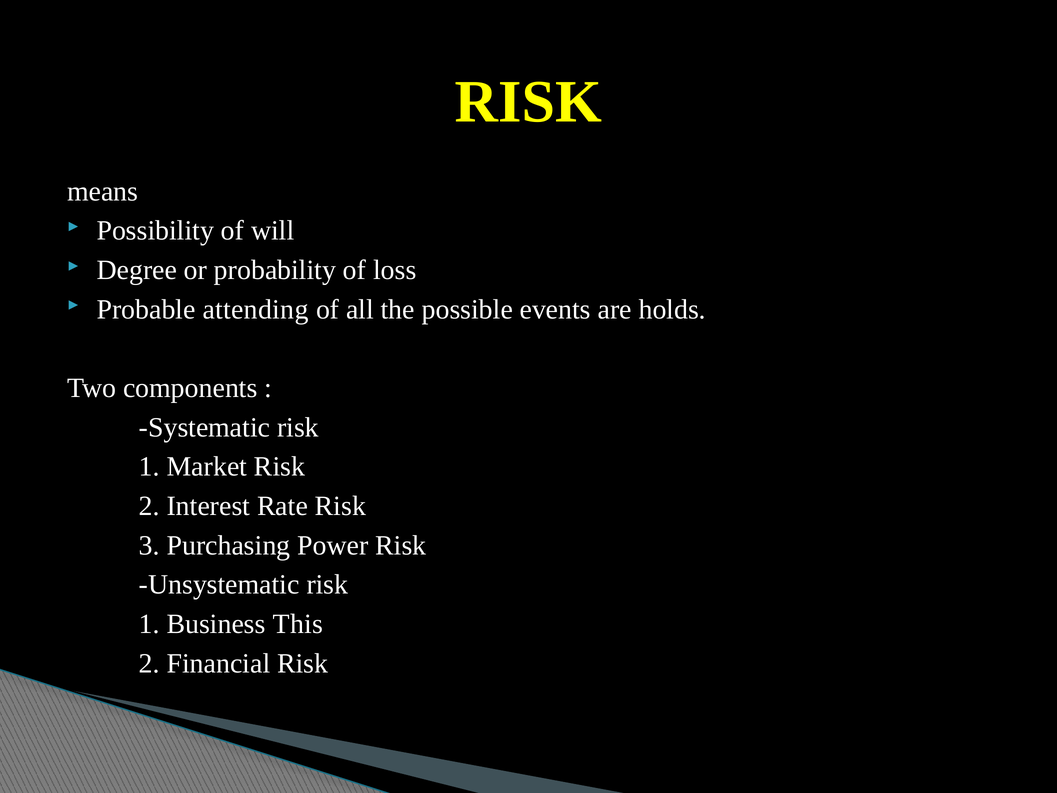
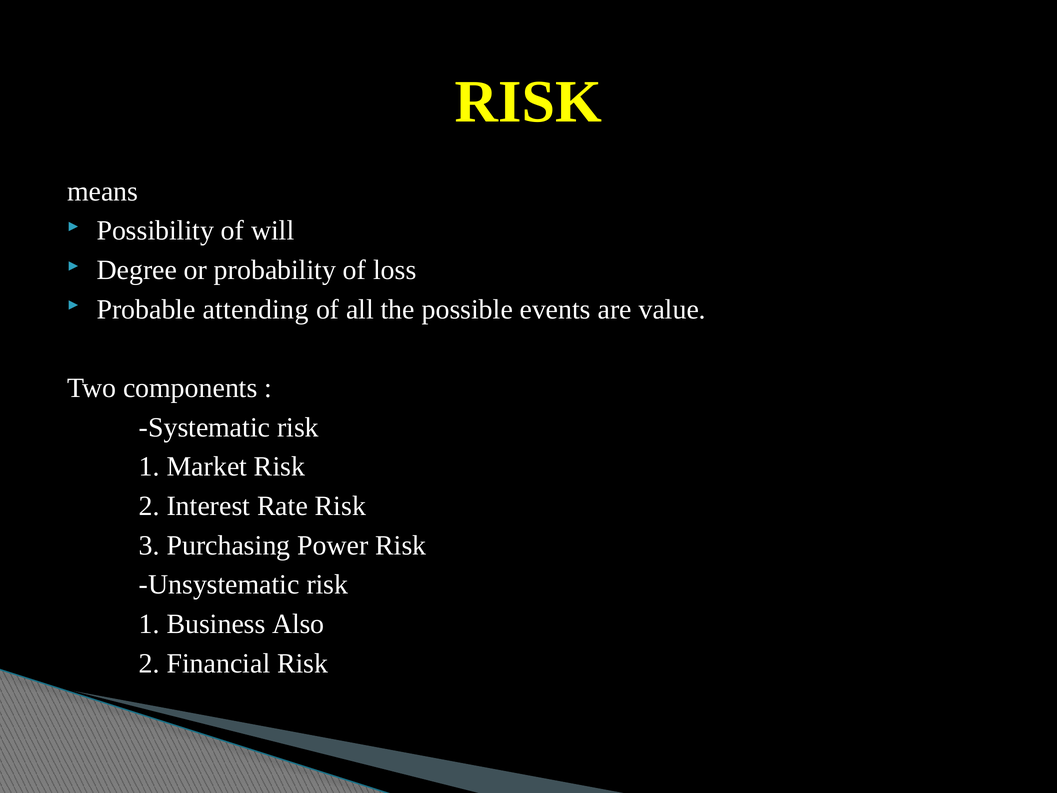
holds: holds -> value
This: This -> Also
